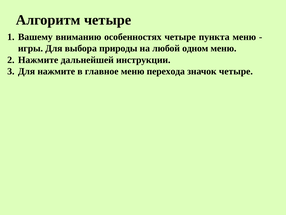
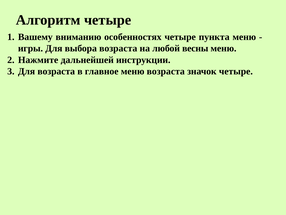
выбора природы: природы -> возраста
одном: одном -> весны
Для нажмите: нажмите -> возраста
меню перехода: перехода -> возраста
